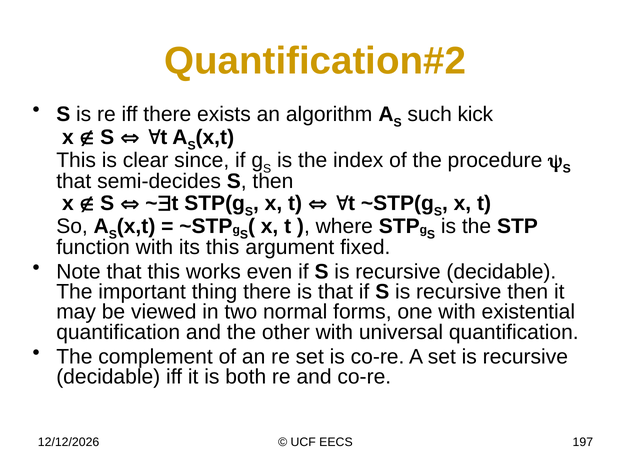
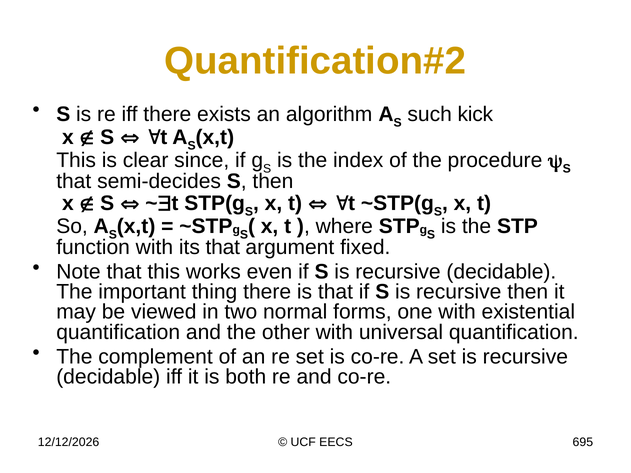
its this: this -> that
197: 197 -> 695
